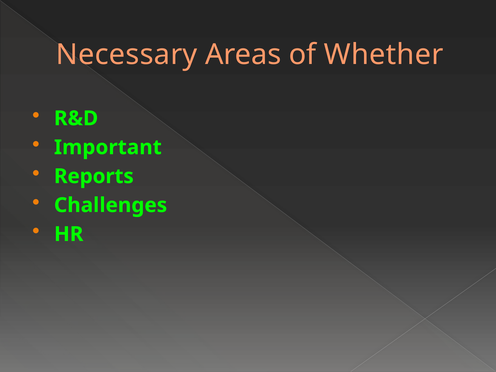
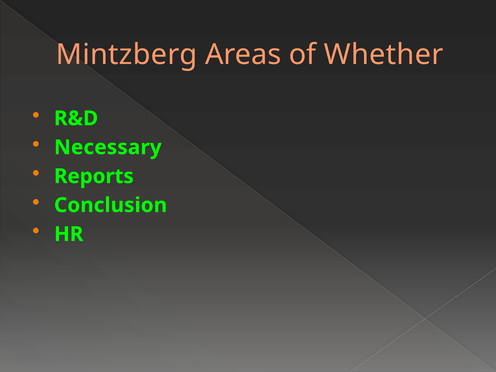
Necessary: Necessary -> Mintzberg
Important: Important -> Necessary
Challenges: Challenges -> Conclusion
